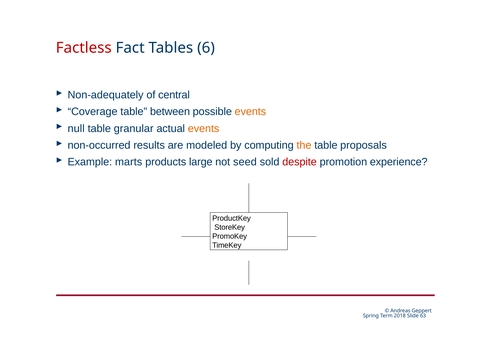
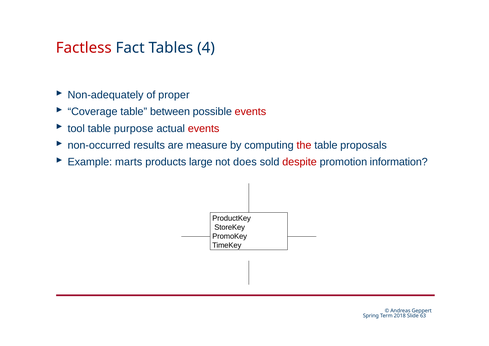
6: 6 -> 4
central: central -> proper
events at (250, 112) colour: orange -> red
null: null -> tool
granular: granular -> purpose
events at (204, 128) colour: orange -> red
modeled: modeled -> measure
the colour: orange -> red
seed: seed -> does
experience: experience -> information
